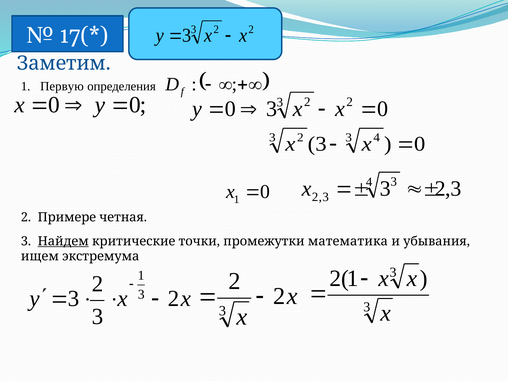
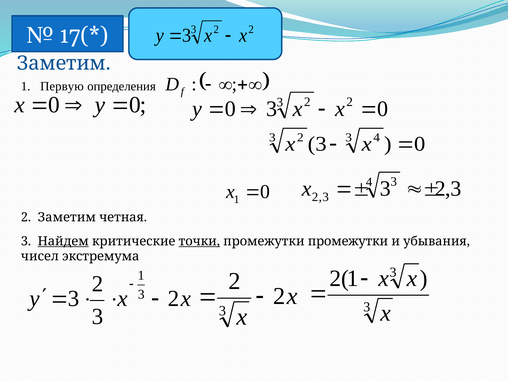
2 Примере: Примере -> Заметим
точки underline: none -> present
промежутки математика: математика -> промежутки
ищем: ищем -> чисел
